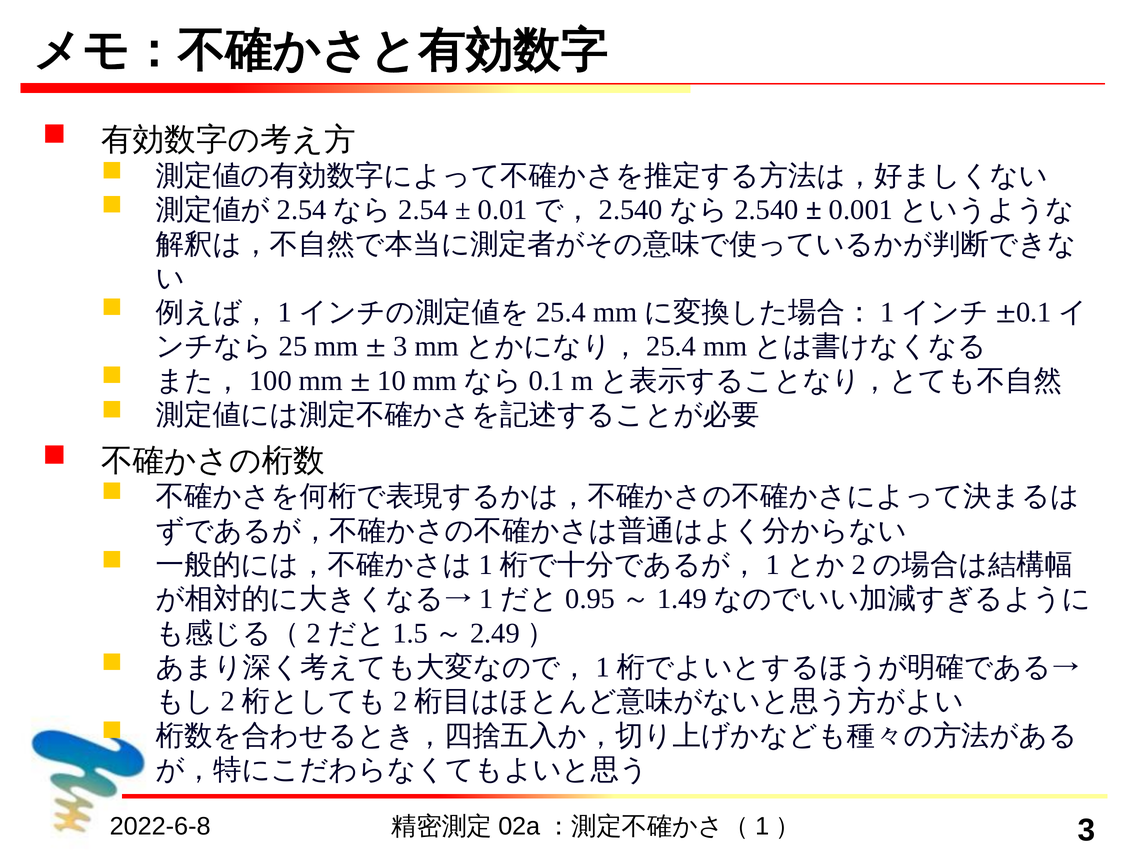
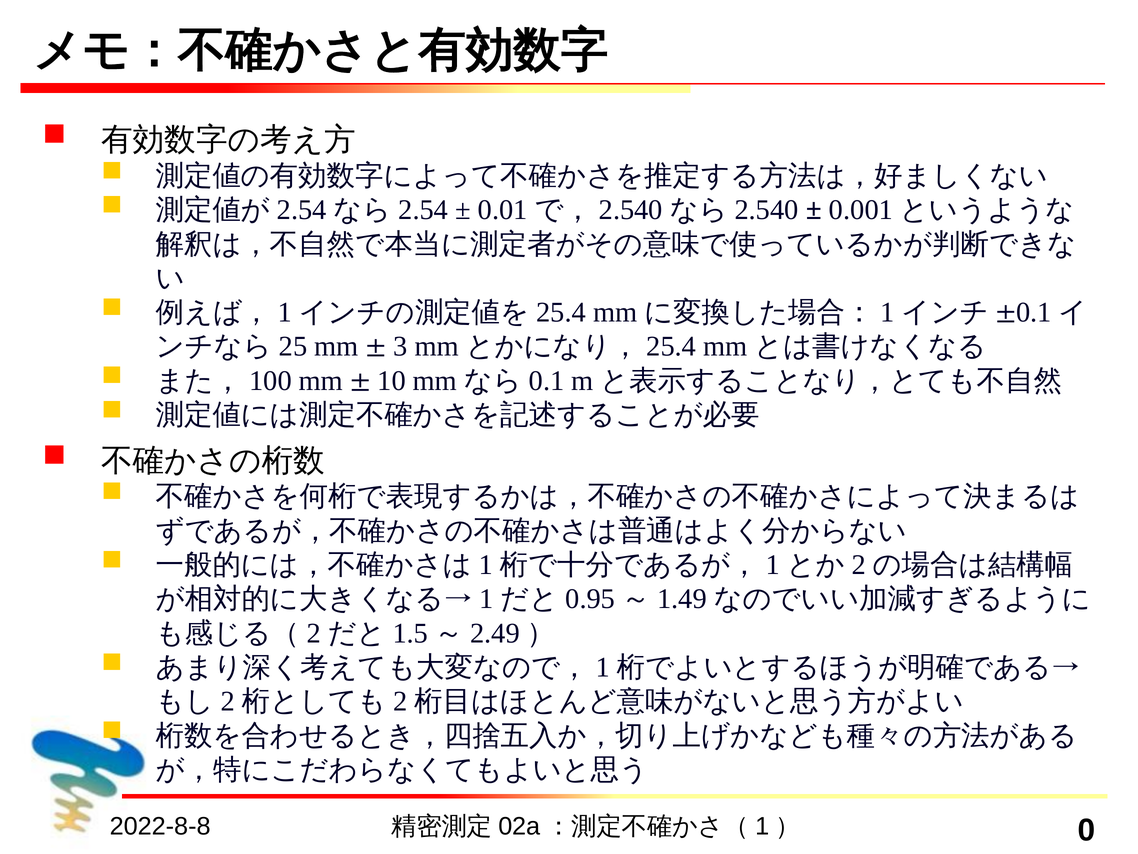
2022-6-8: 2022-6-8 -> 2022-8-8
3 at (1087, 830): 3 -> 0
